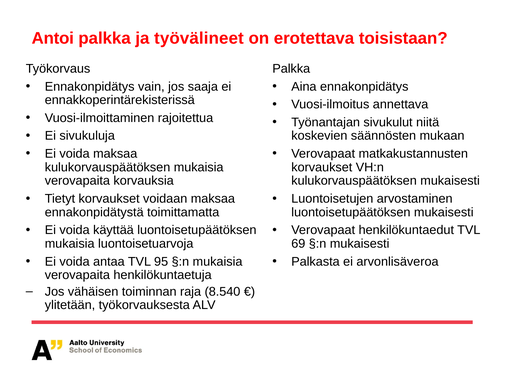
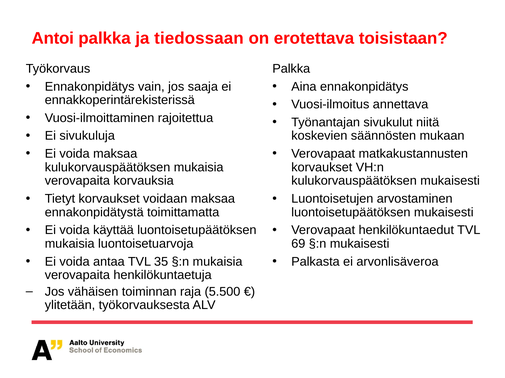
työvälineet: työvälineet -> tiedossaan
95: 95 -> 35
8.540: 8.540 -> 5.500
